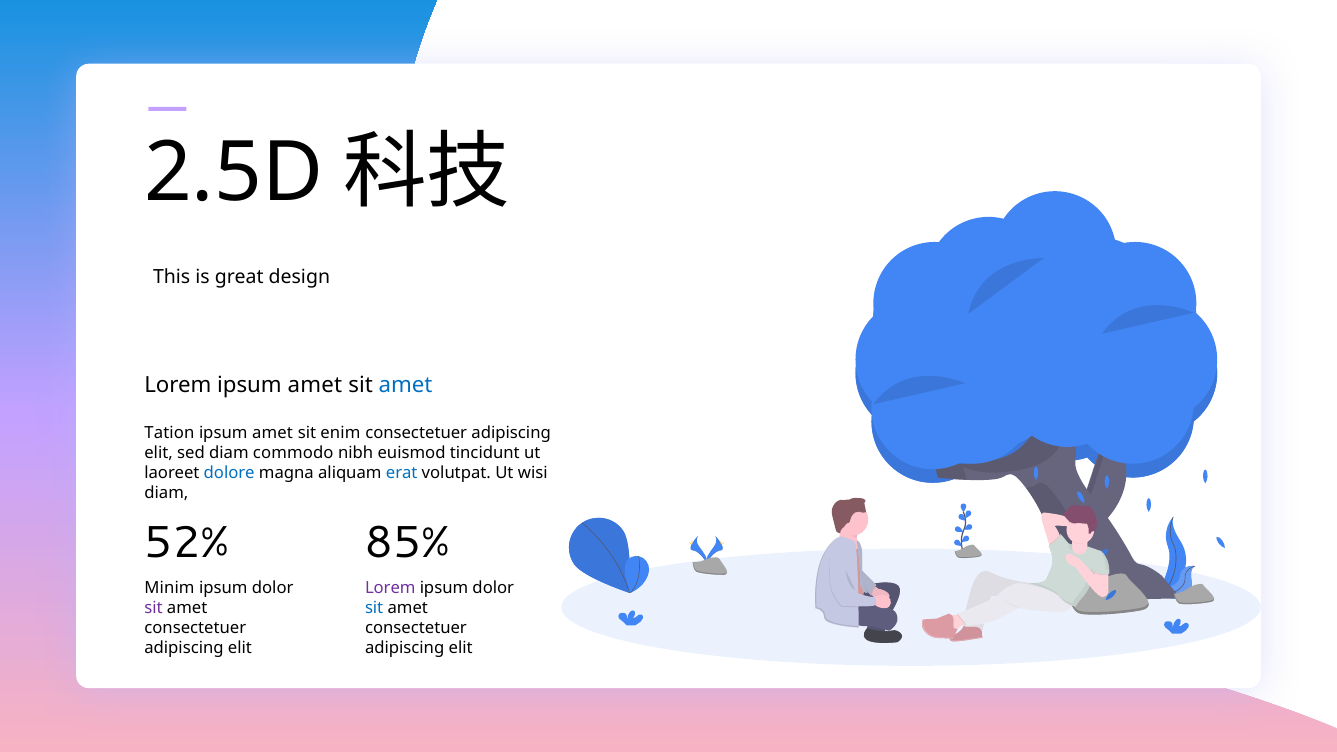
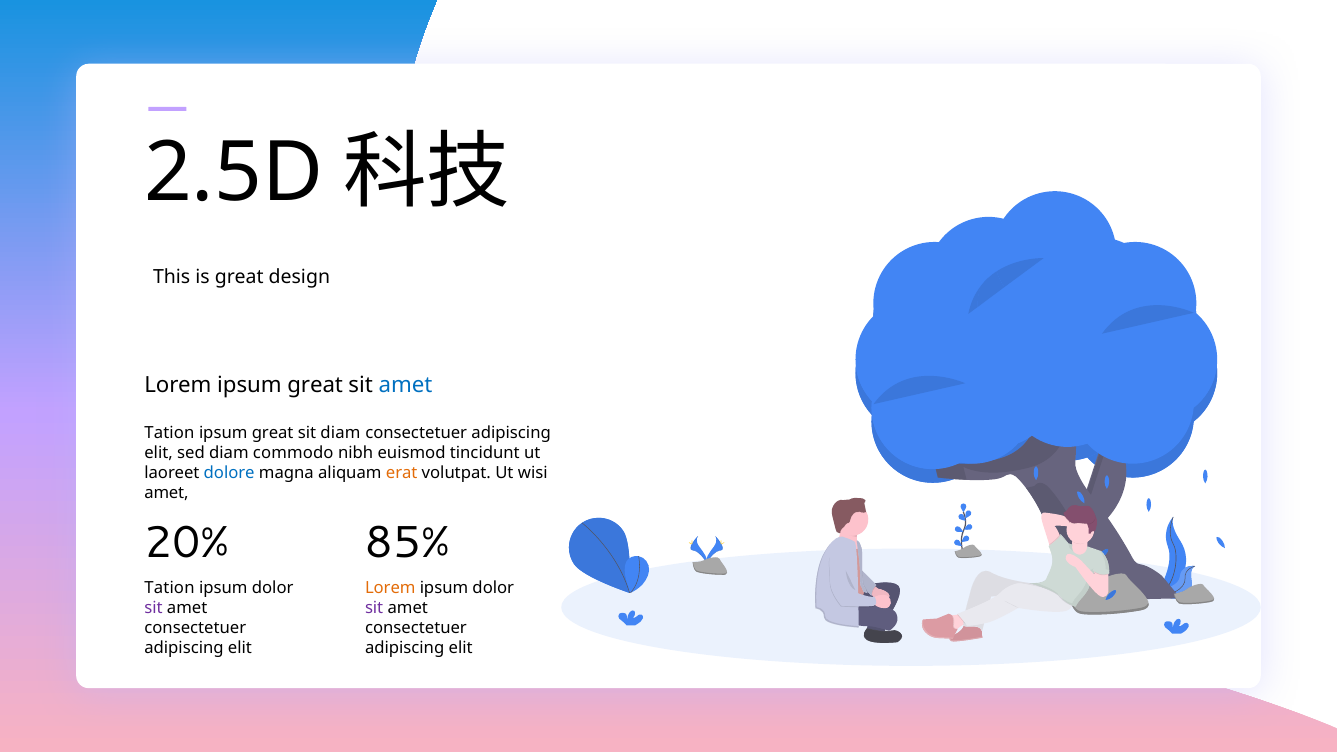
Lorem ipsum amet: amet -> great
amet at (273, 433): amet -> great
sit enim: enim -> diam
erat colour: blue -> orange
diam at (166, 493): diam -> amet
52%: 52% -> 20%
Minim at (169, 588): Minim -> Tation
Lorem at (390, 588) colour: purple -> orange
sit at (374, 608) colour: blue -> purple
